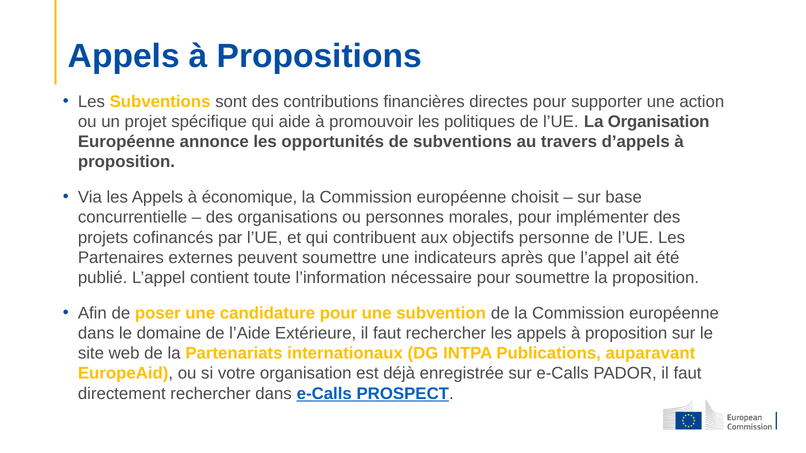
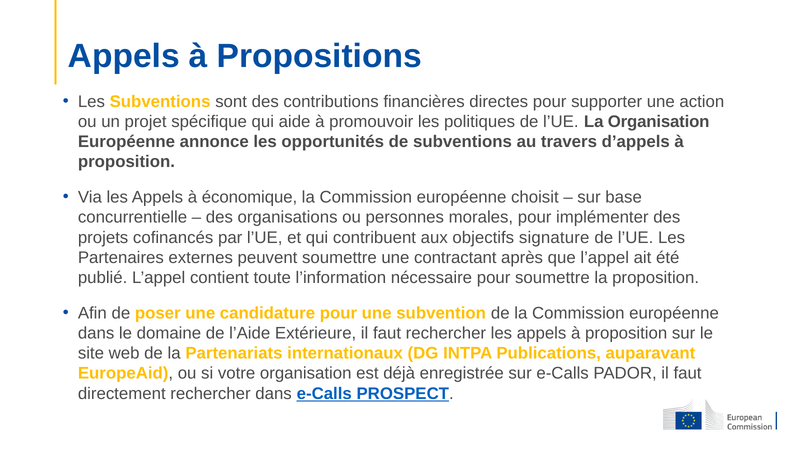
personne: personne -> signature
indicateurs: indicateurs -> contractant
